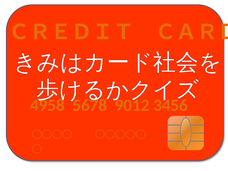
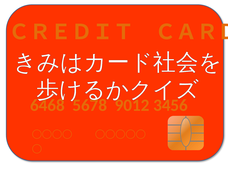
4958: 4958 -> 6468
